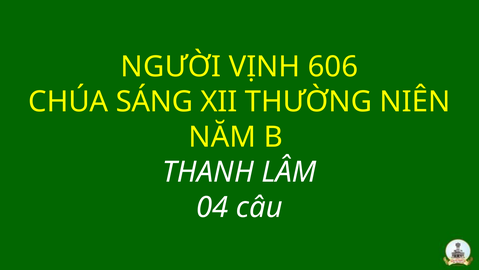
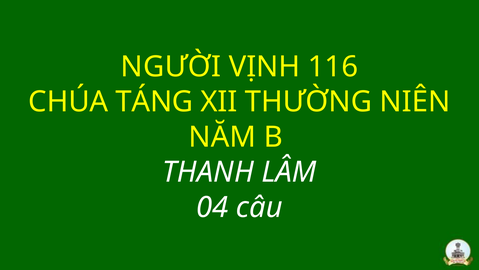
606: 606 -> 116
SÁNG: SÁNG -> TÁNG
